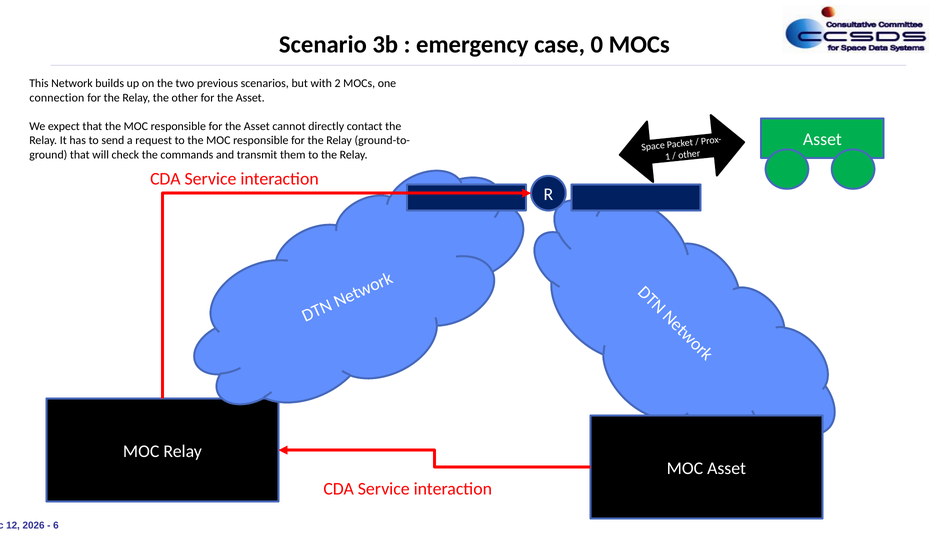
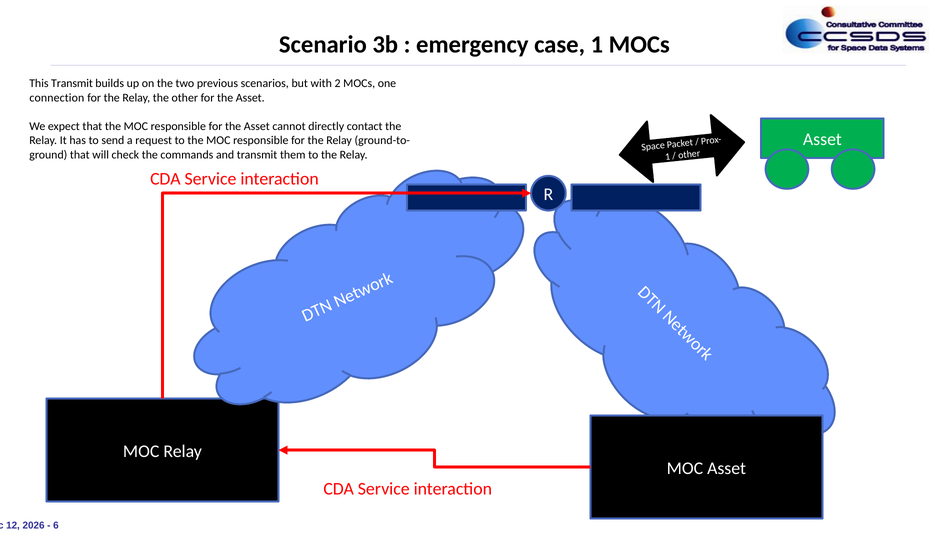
case 0: 0 -> 1
This Network: Network -> Transmit
